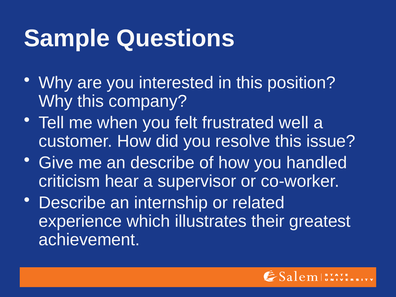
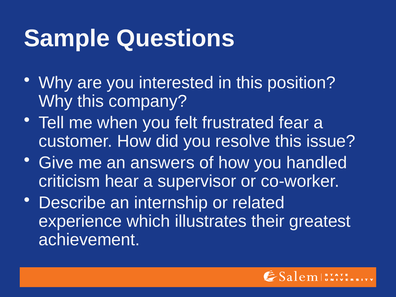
well: well -> fear
an describe: describe -> answers
